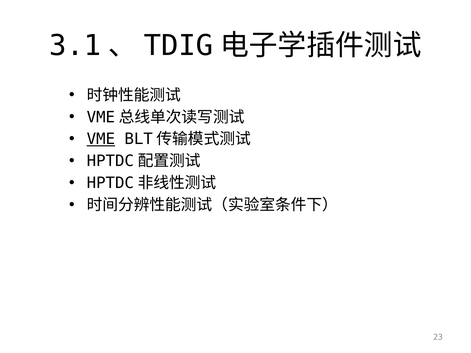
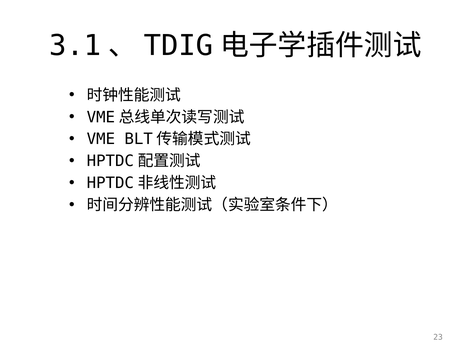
VME underline: present -> none
